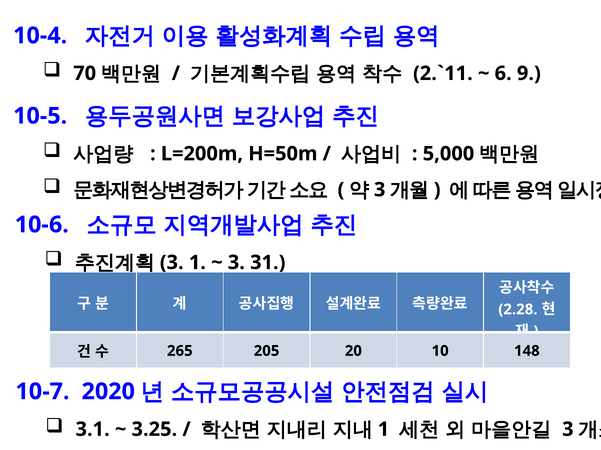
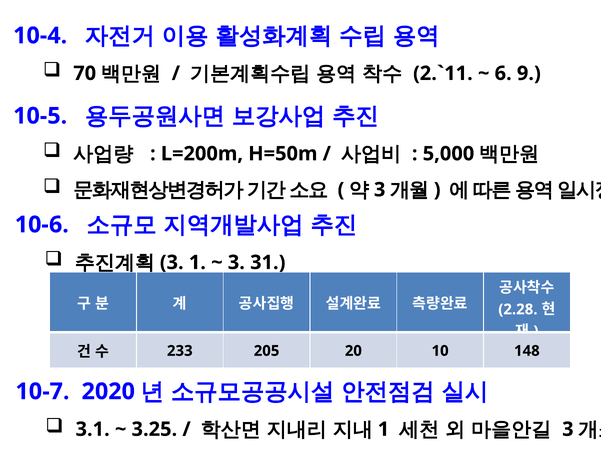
265: 265 -> 233
